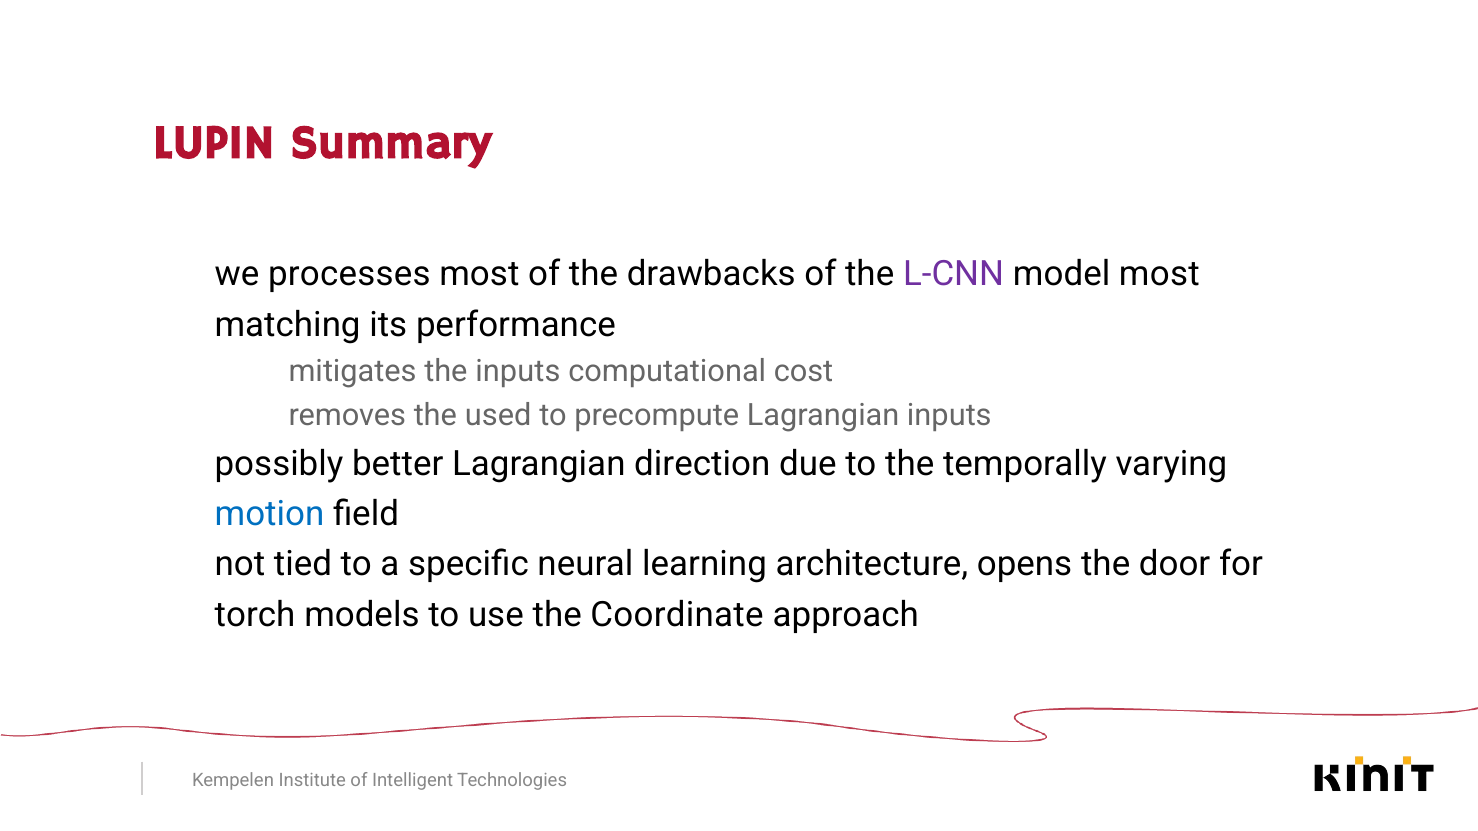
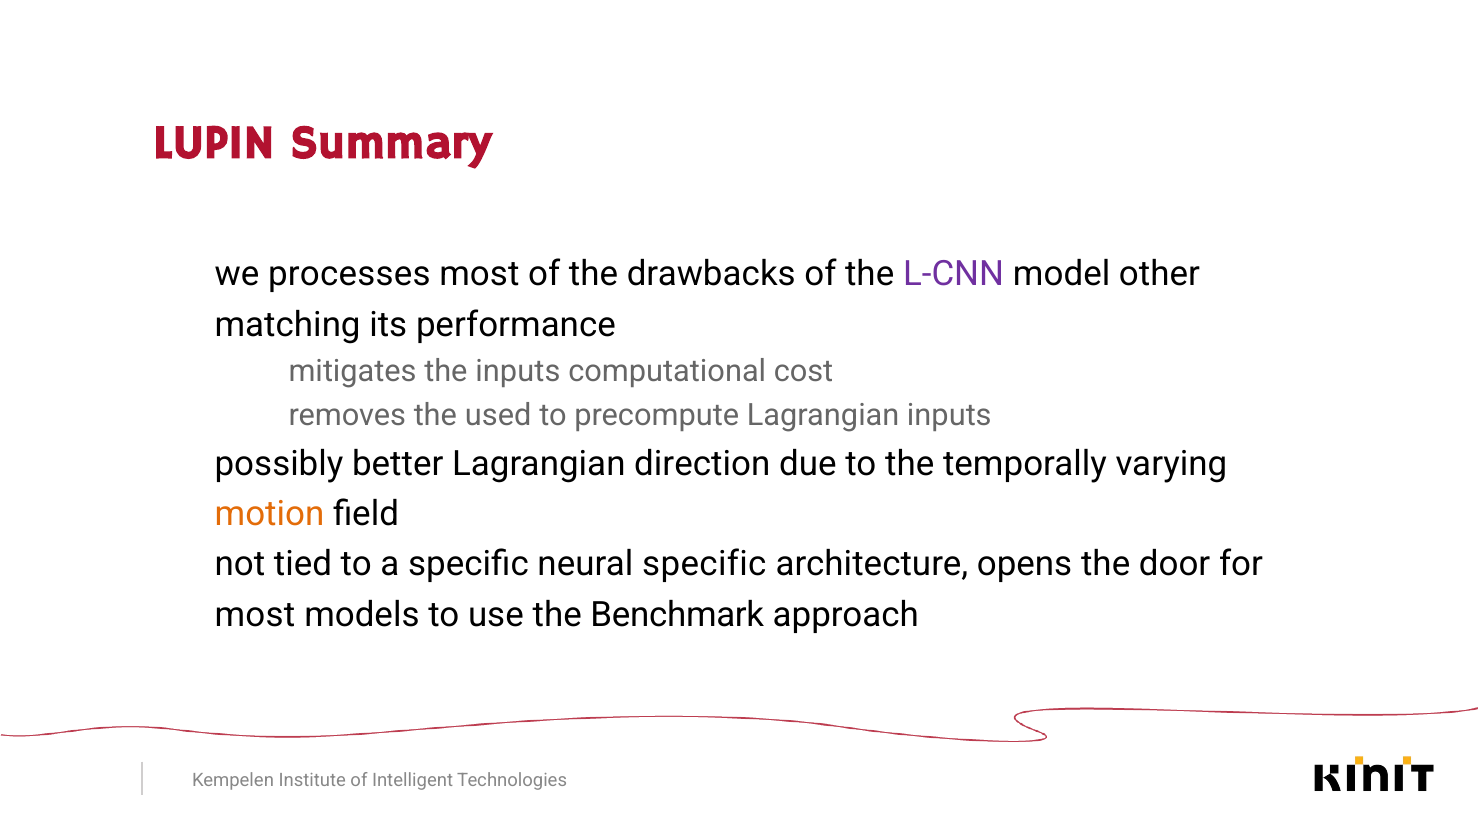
model most: most -> other
motion colour: blue -> orange
neural learning: learning -> specific
torch at (255, 615): torch -> most
Coordinate: Coordinate -> Benchmark
